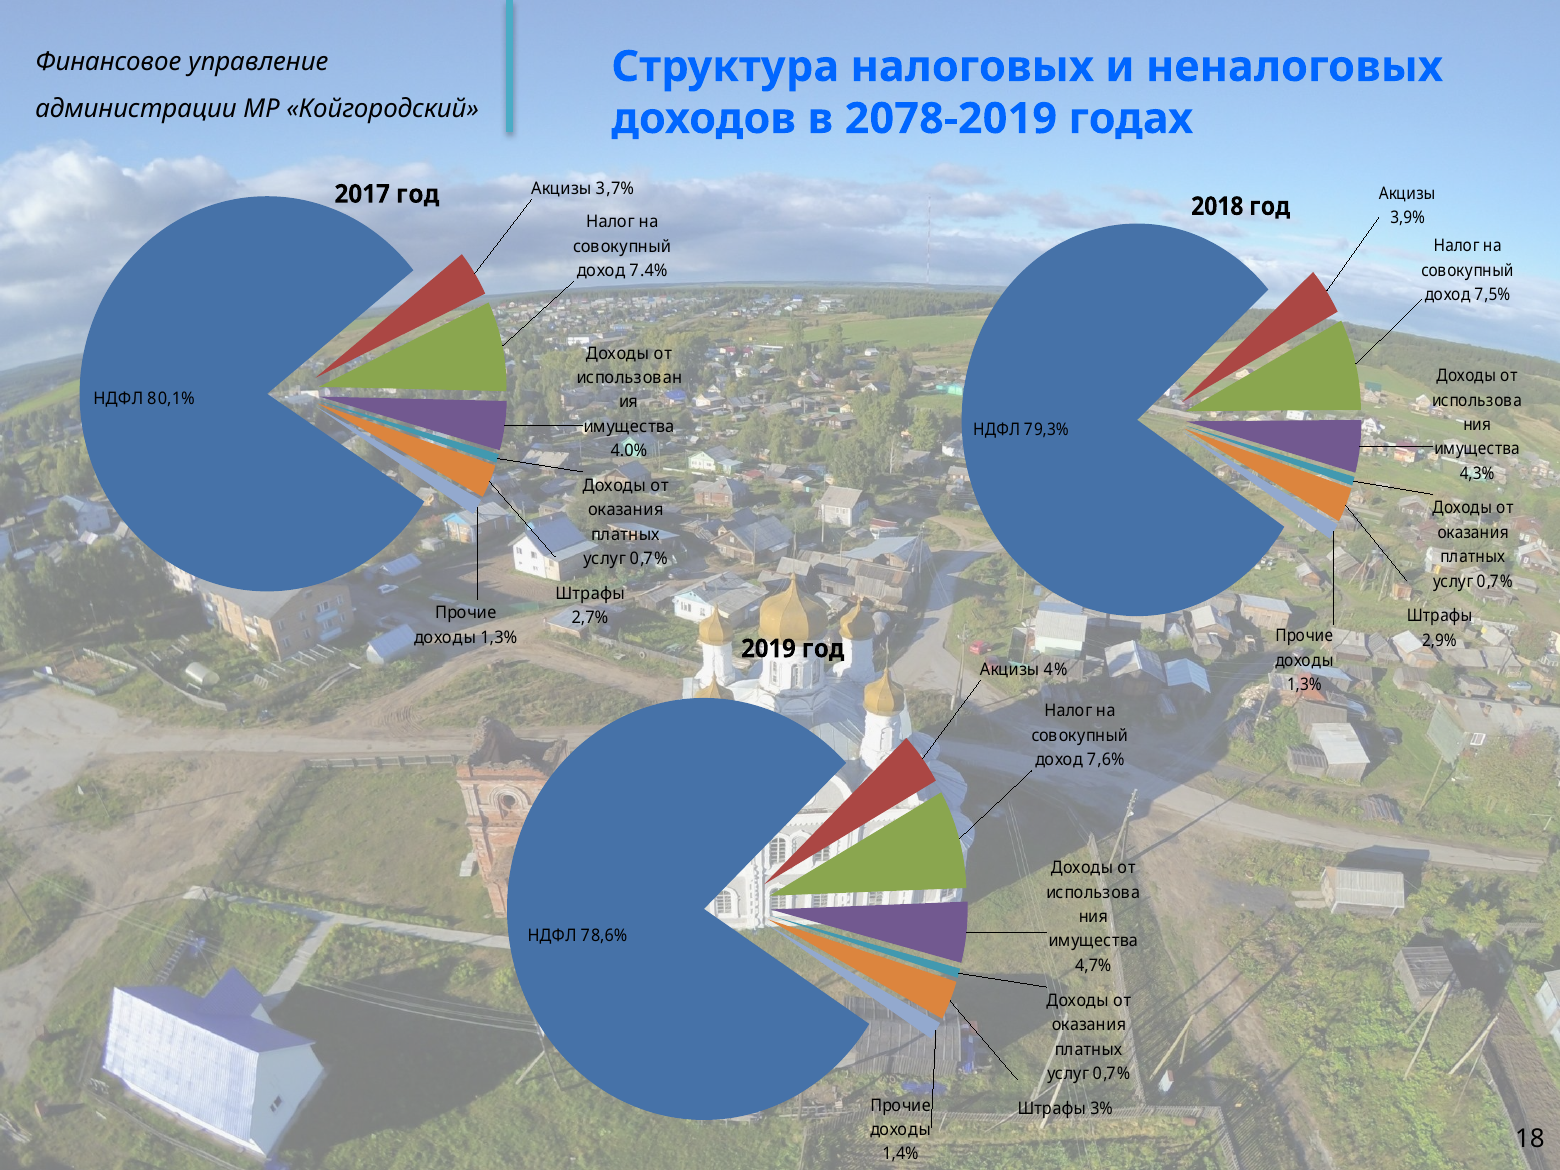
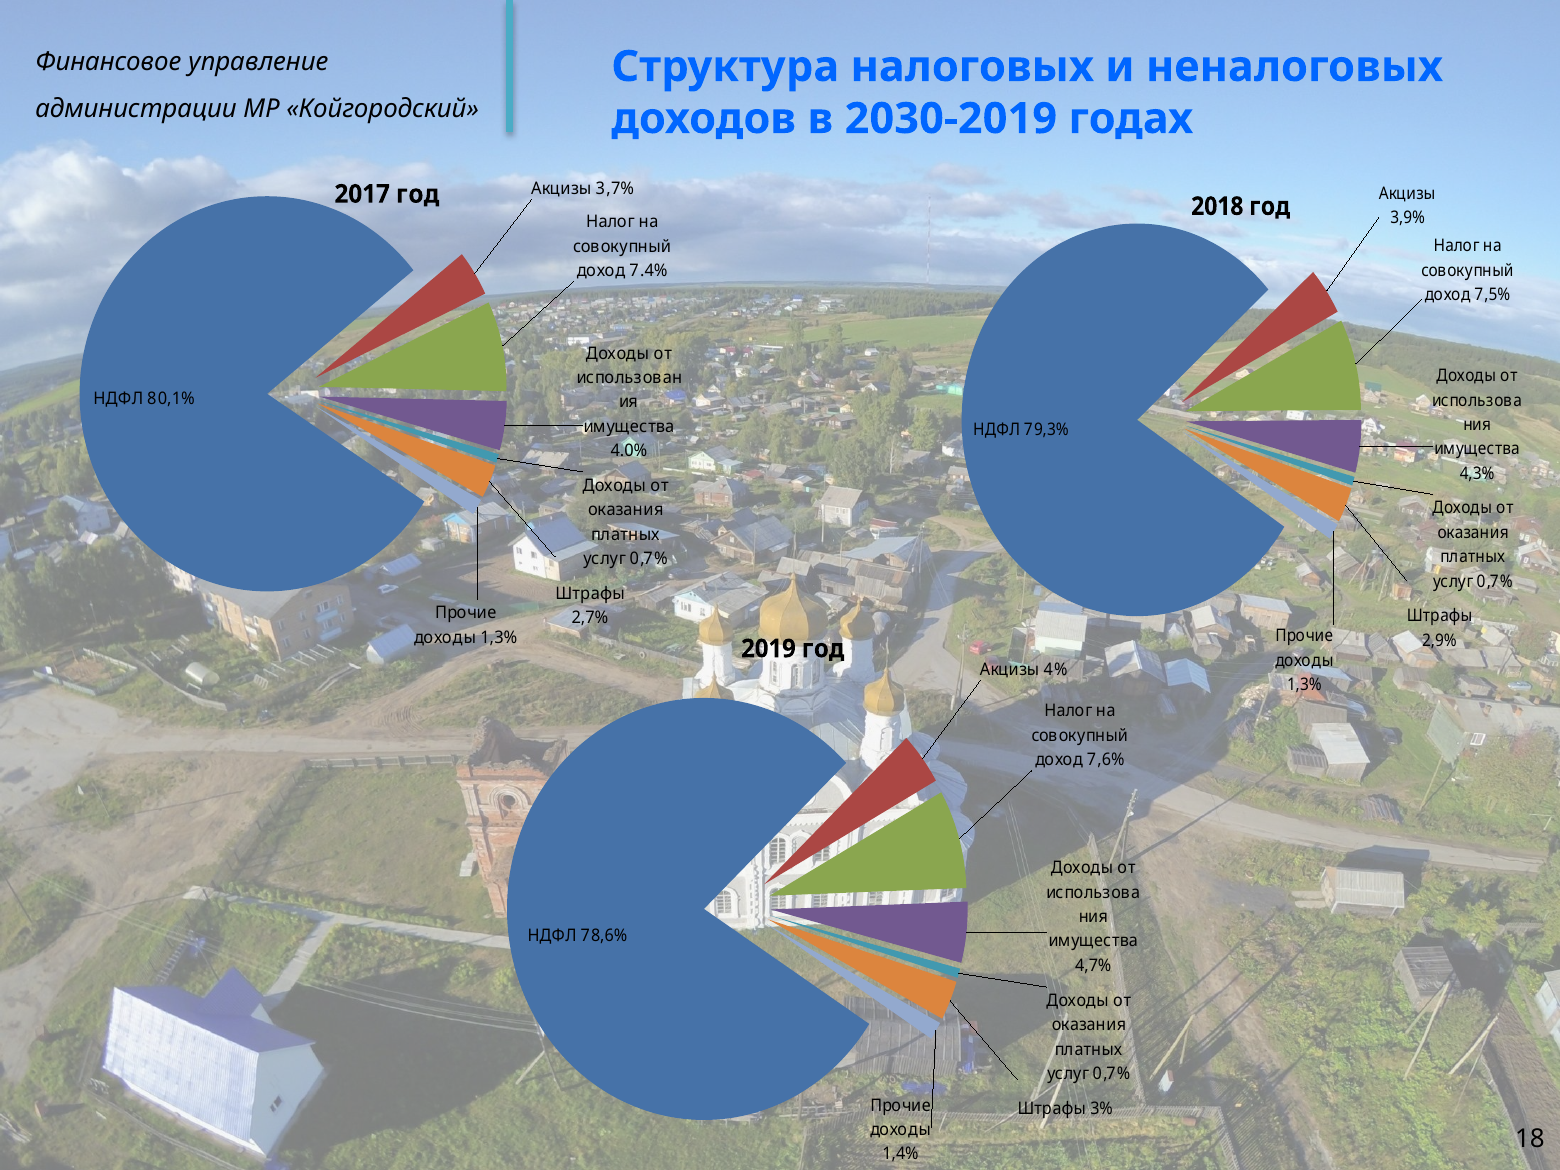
2078-2019: 2078-2019 -> 2030-2019
